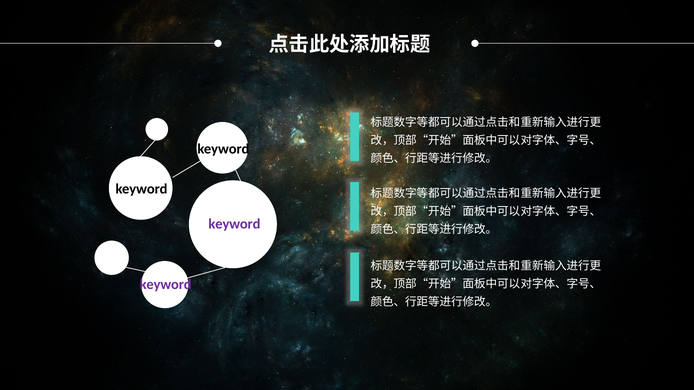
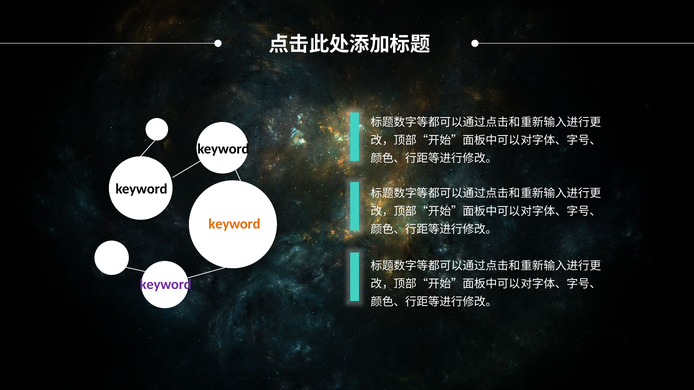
keyword at (234, 224) colour: purple -> orange
